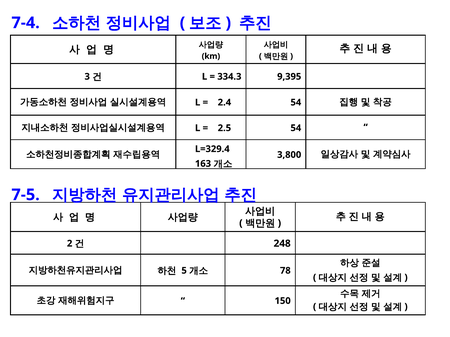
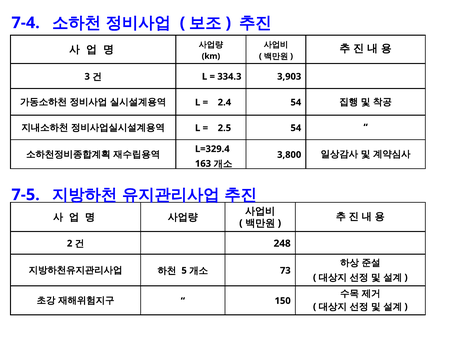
9,395: 9,395 -> 3,903
78: 78 -> 73
